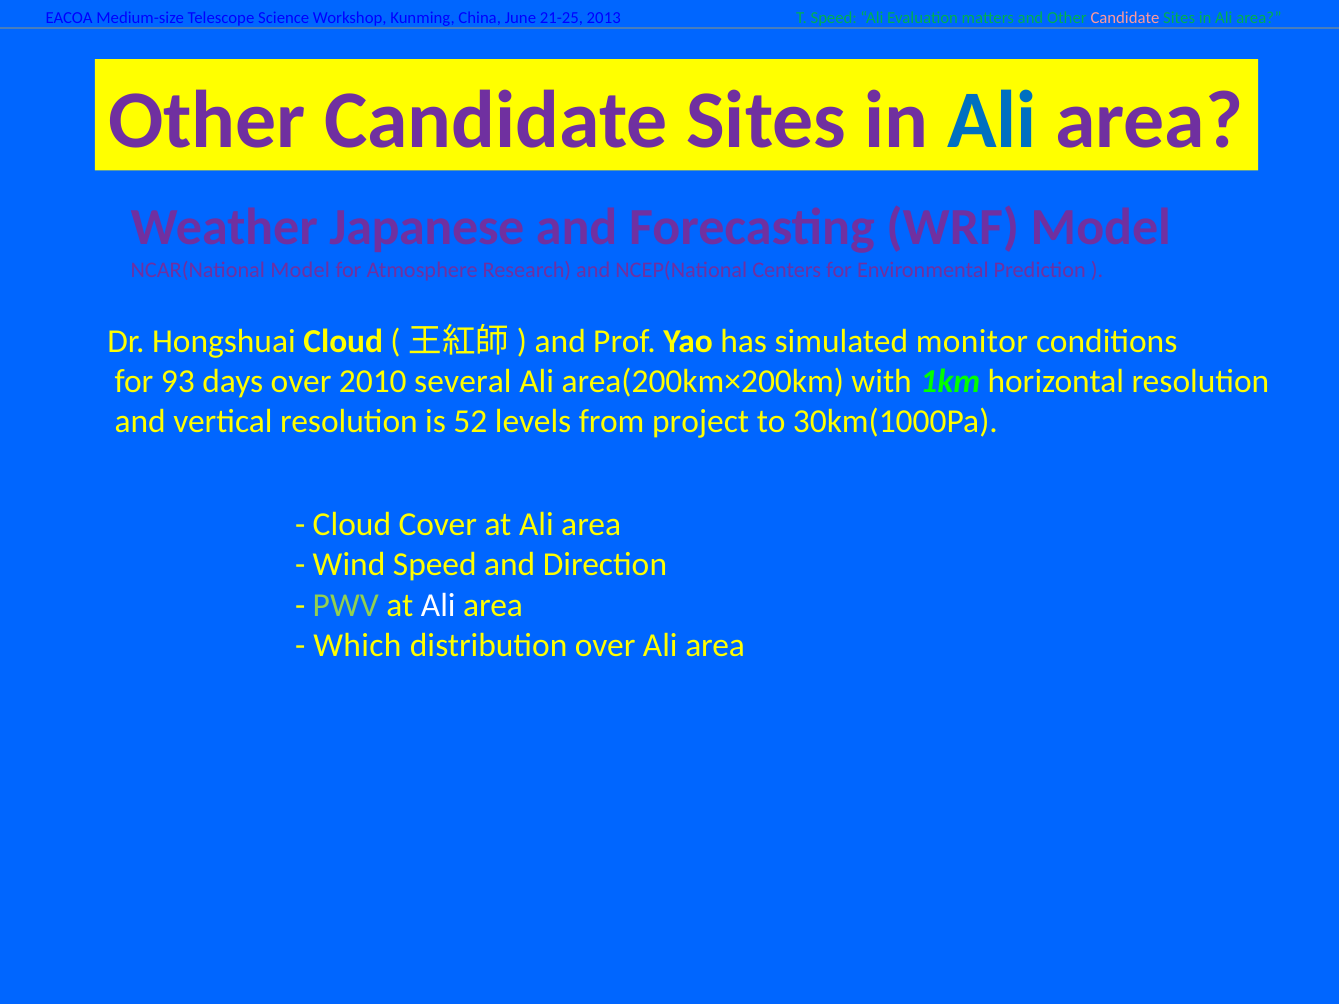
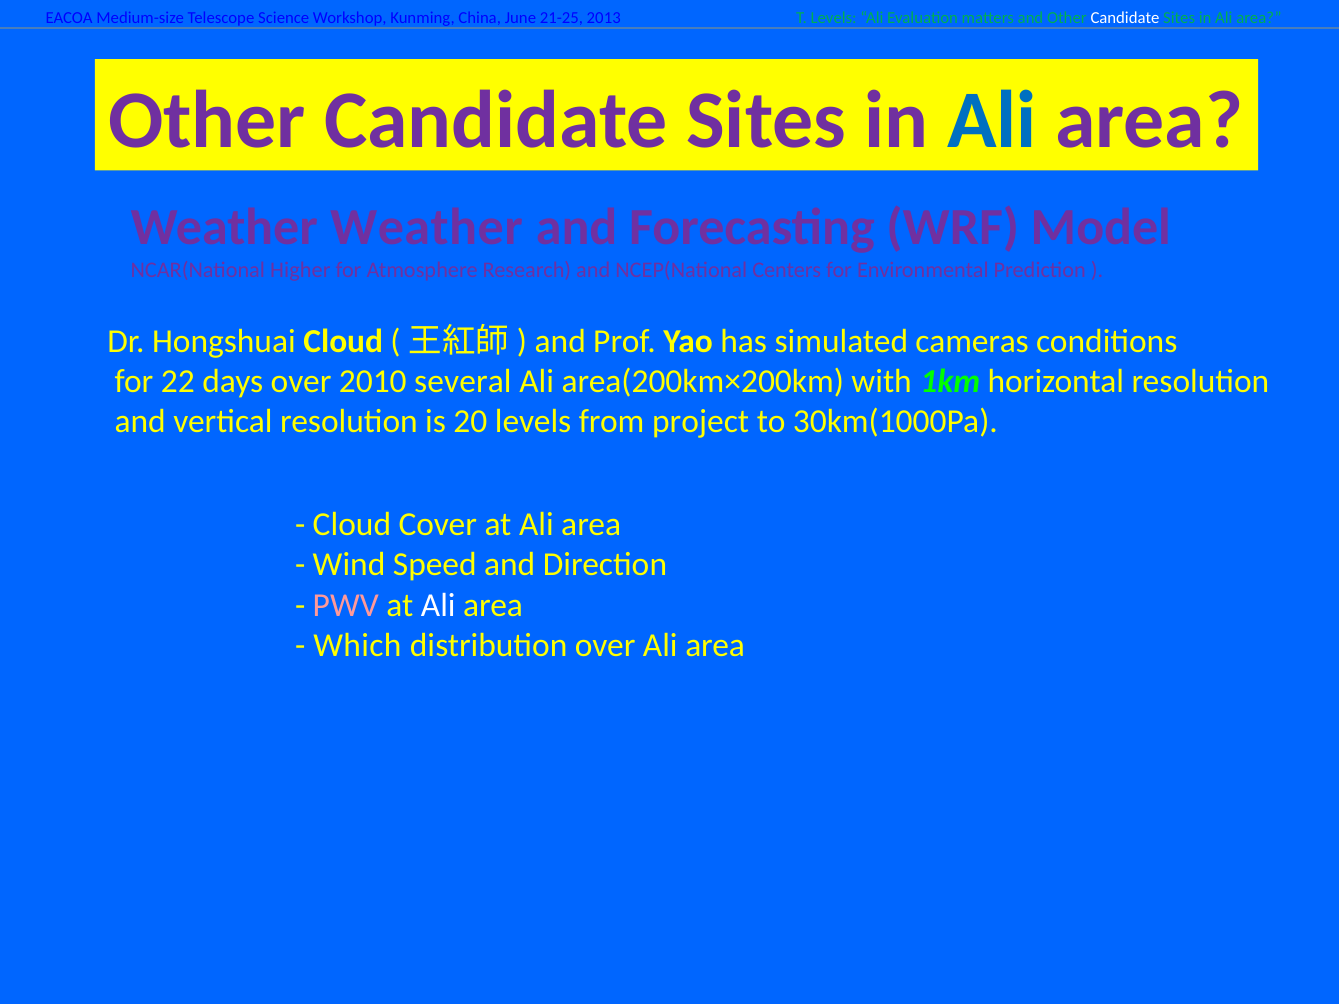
T Speed: Speed -> Levels
Candidate at (1125, 18) colour: pink -> white
Weather Japanese: Japanese -> Weather
NCAR(National Model: Model -> Higher
monitor: monitor -> cameras
93: 93 -> 22
52: 52 -> 20
PWV colour: light green -> pink
